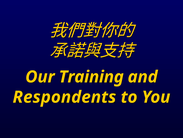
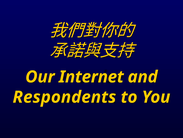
Training: Training -> Internet
